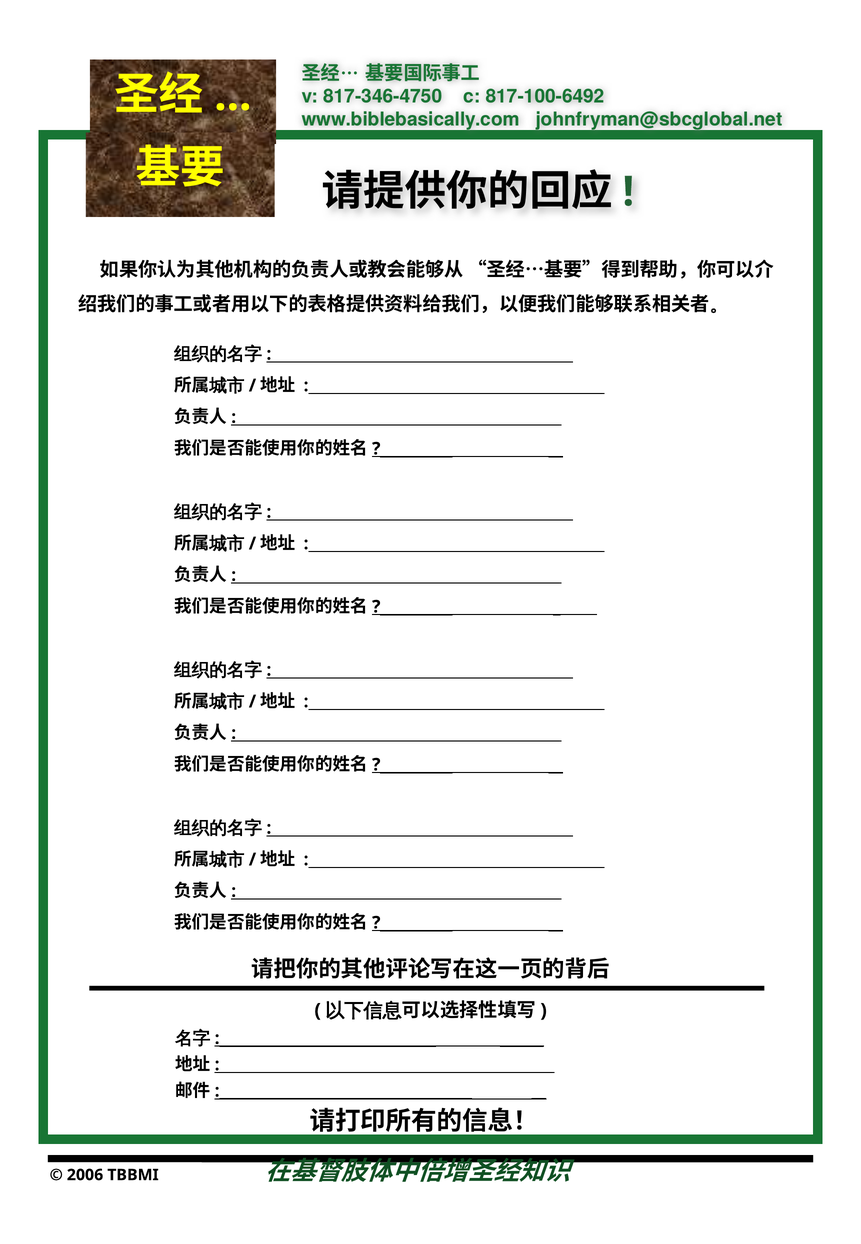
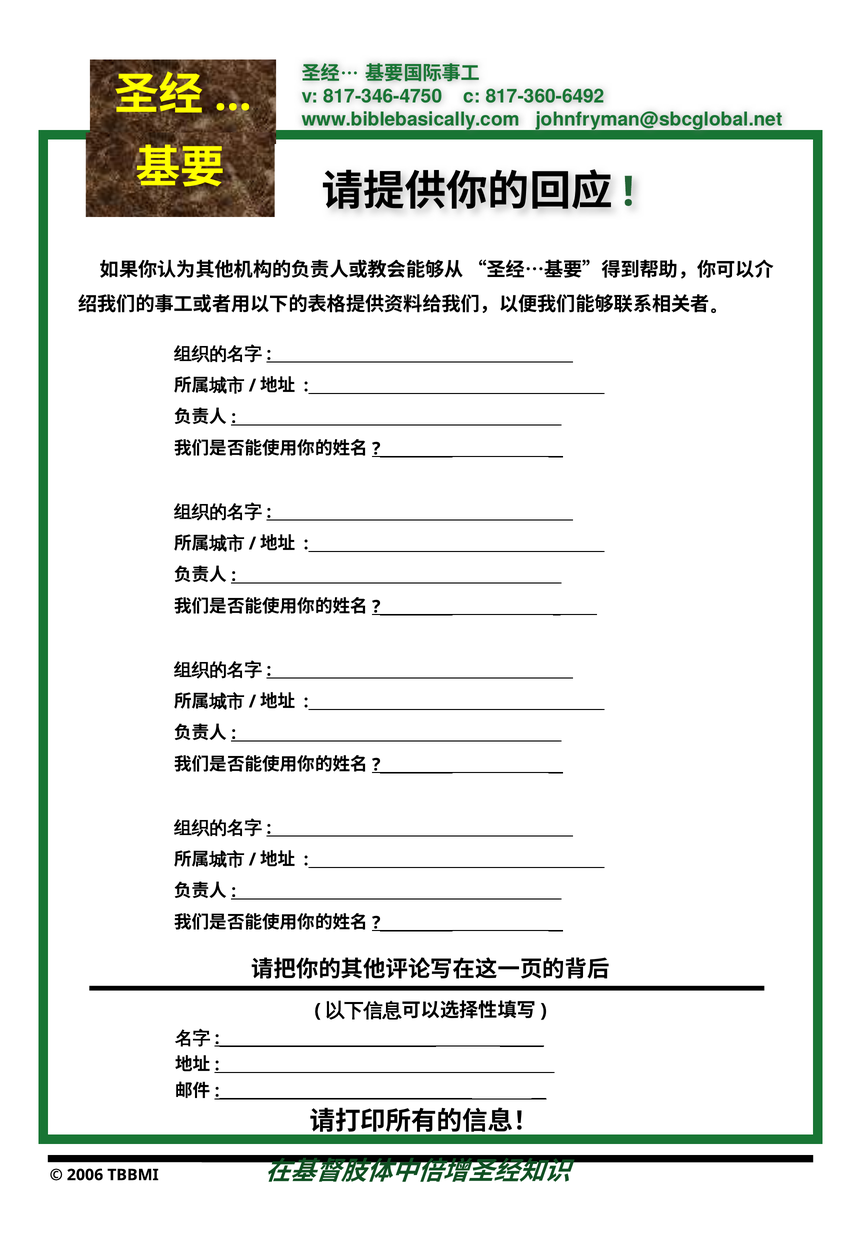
817-100-6492: 817-100-6492 -> 817-360-6492
